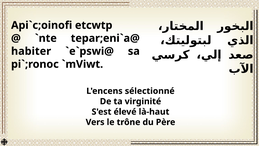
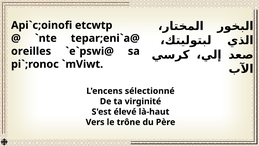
habiter: habiter -> oreilles
